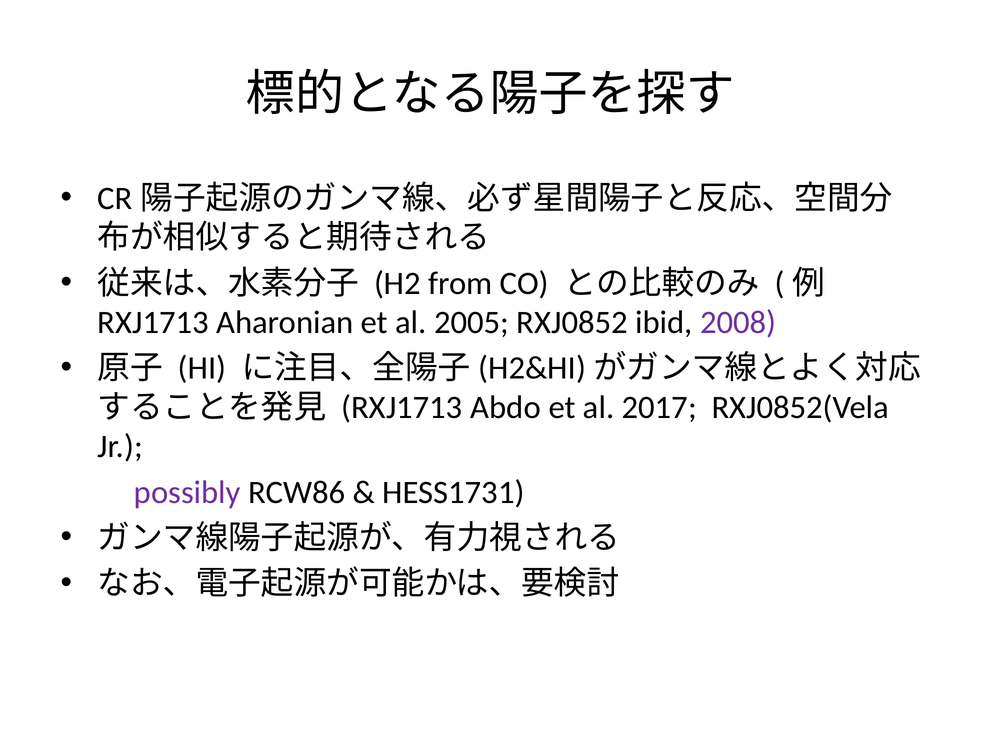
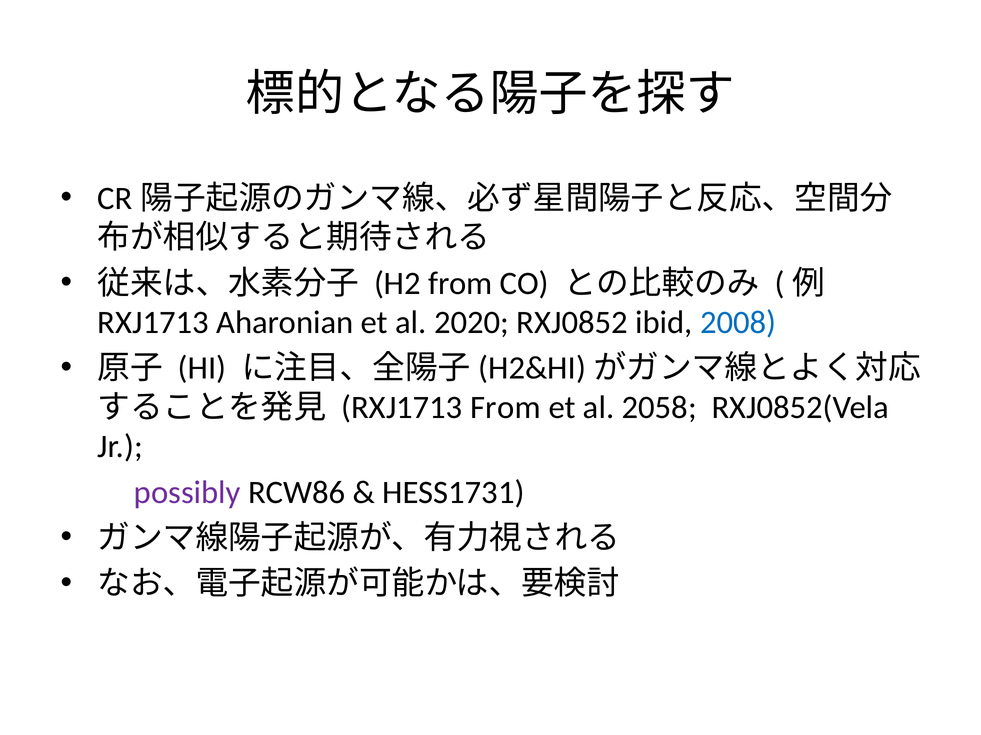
2005: 2005 -> 2020
2008 colour: purple -> blue
RXJ1713 Abdo: Abdo -> From
2017: 2017 -> 2058
